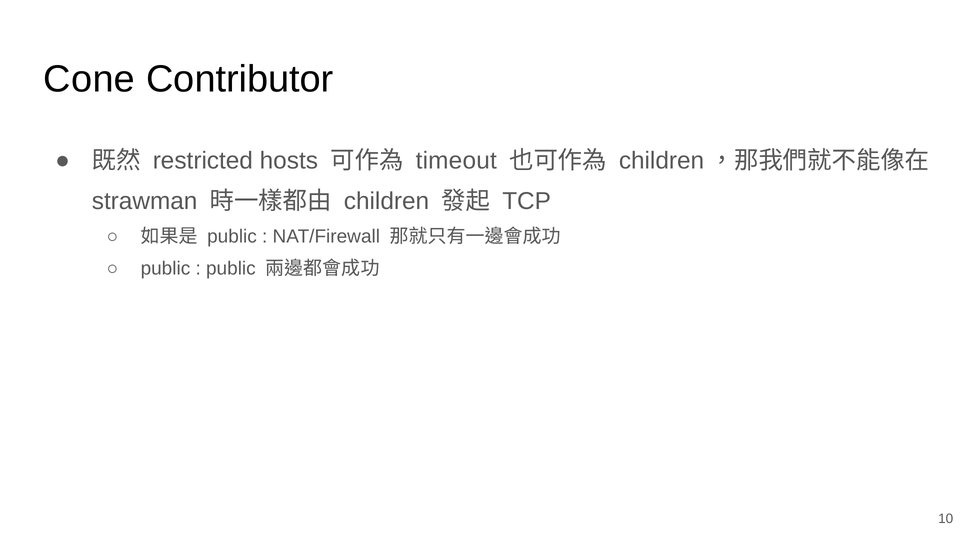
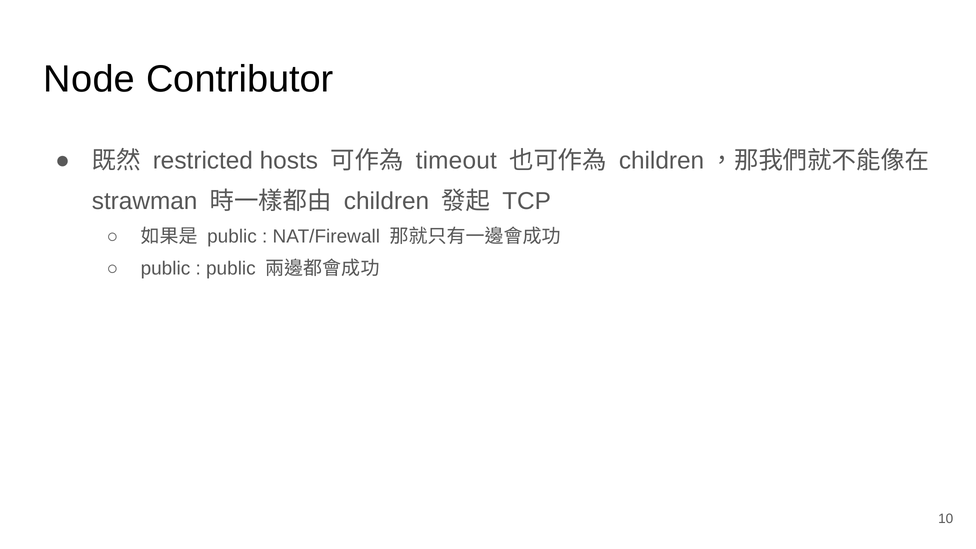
Cone: Cone -> Node
